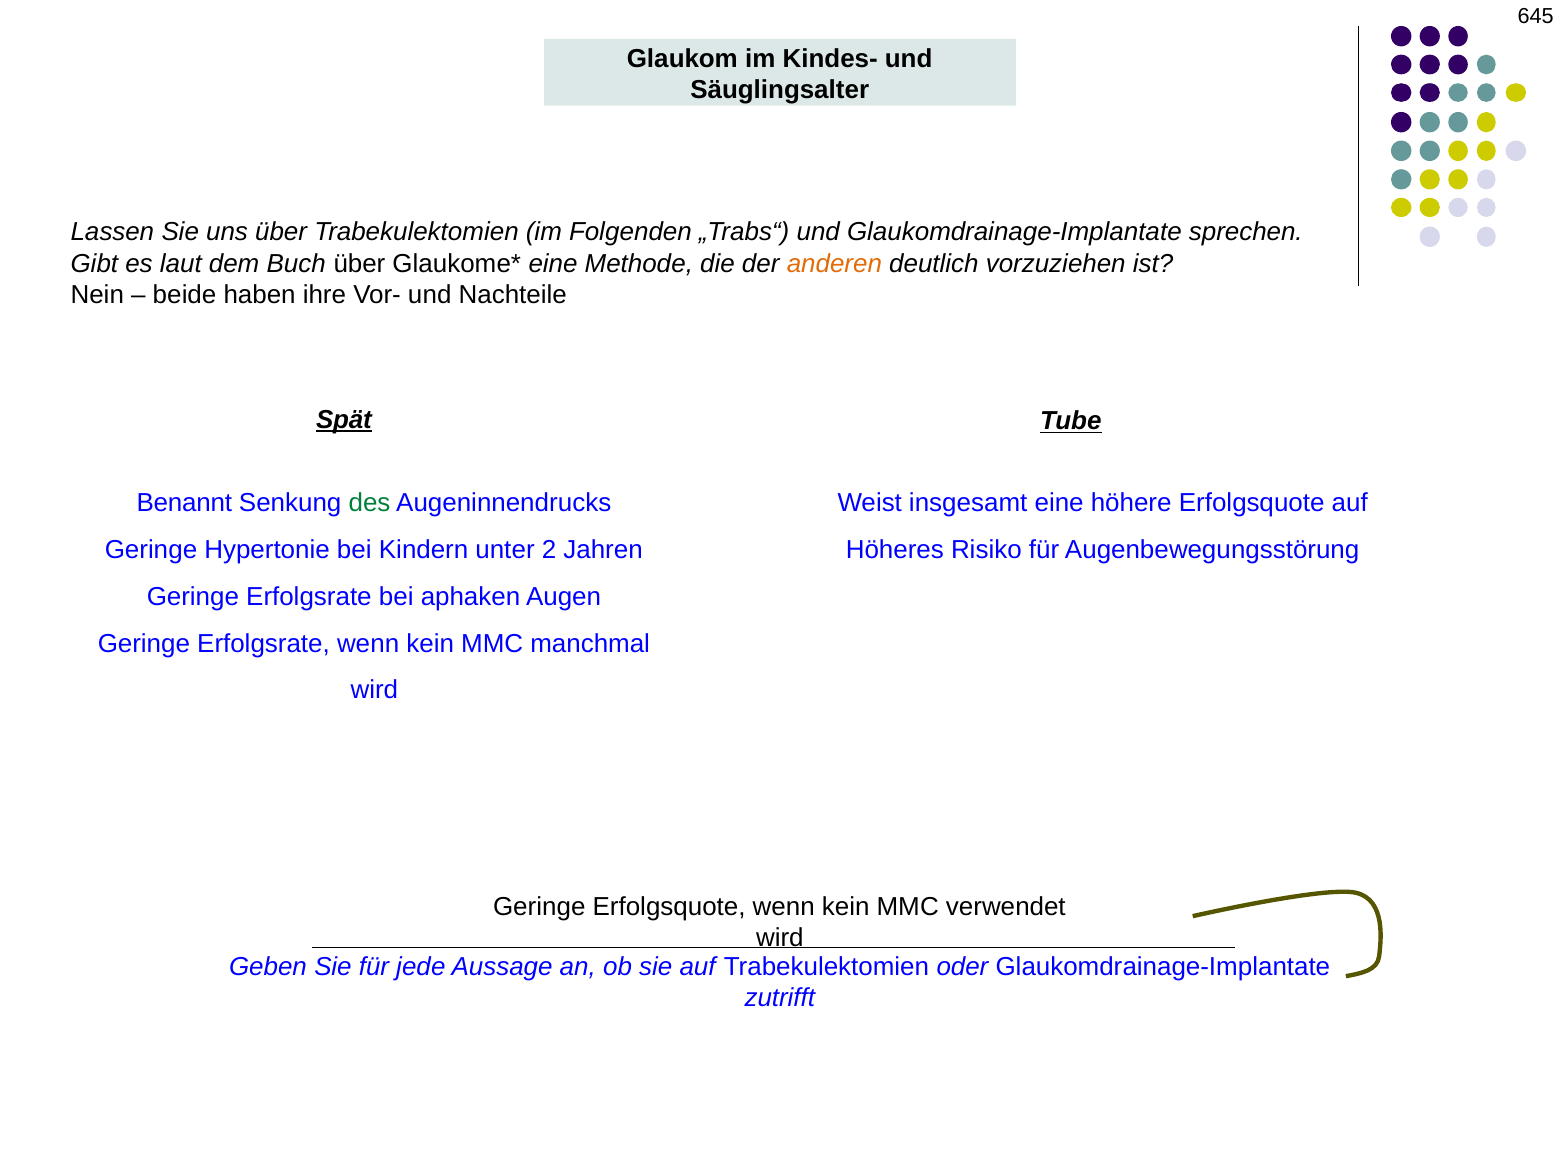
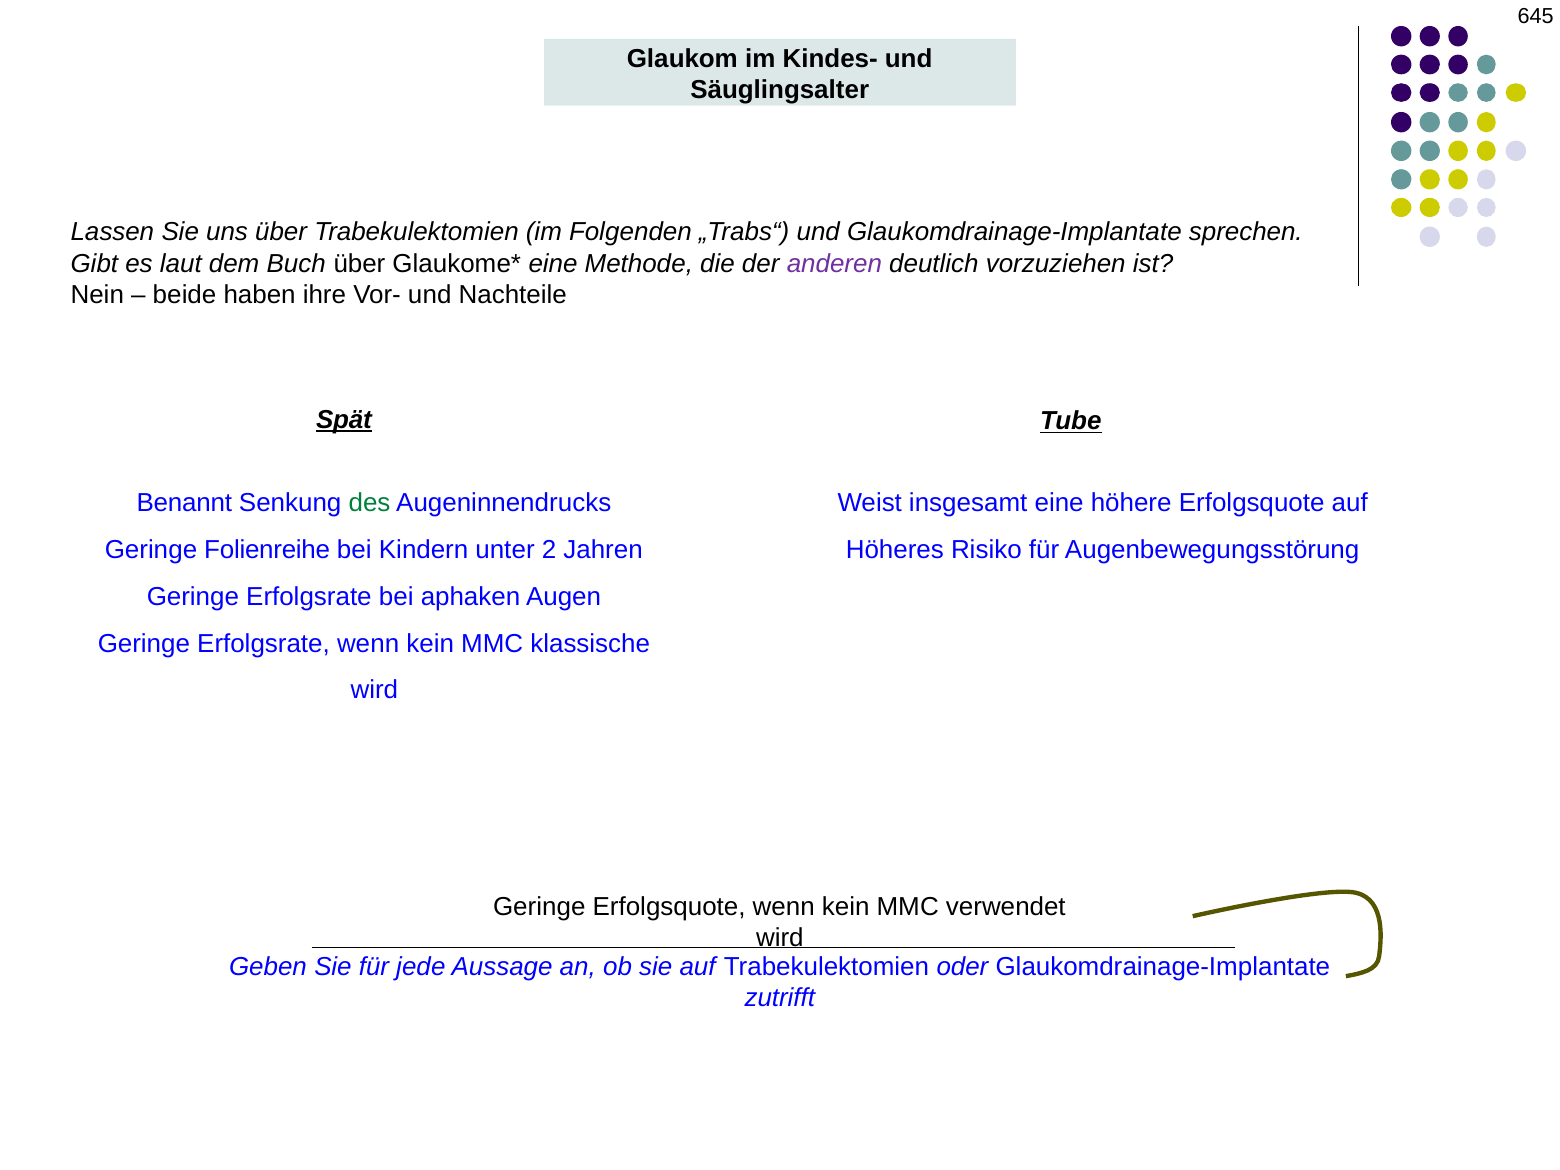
anderen colour: orange -> purple
Hypertonie: Hypertonie -> Folienreihe
manchmal: manchmal -> klassische
